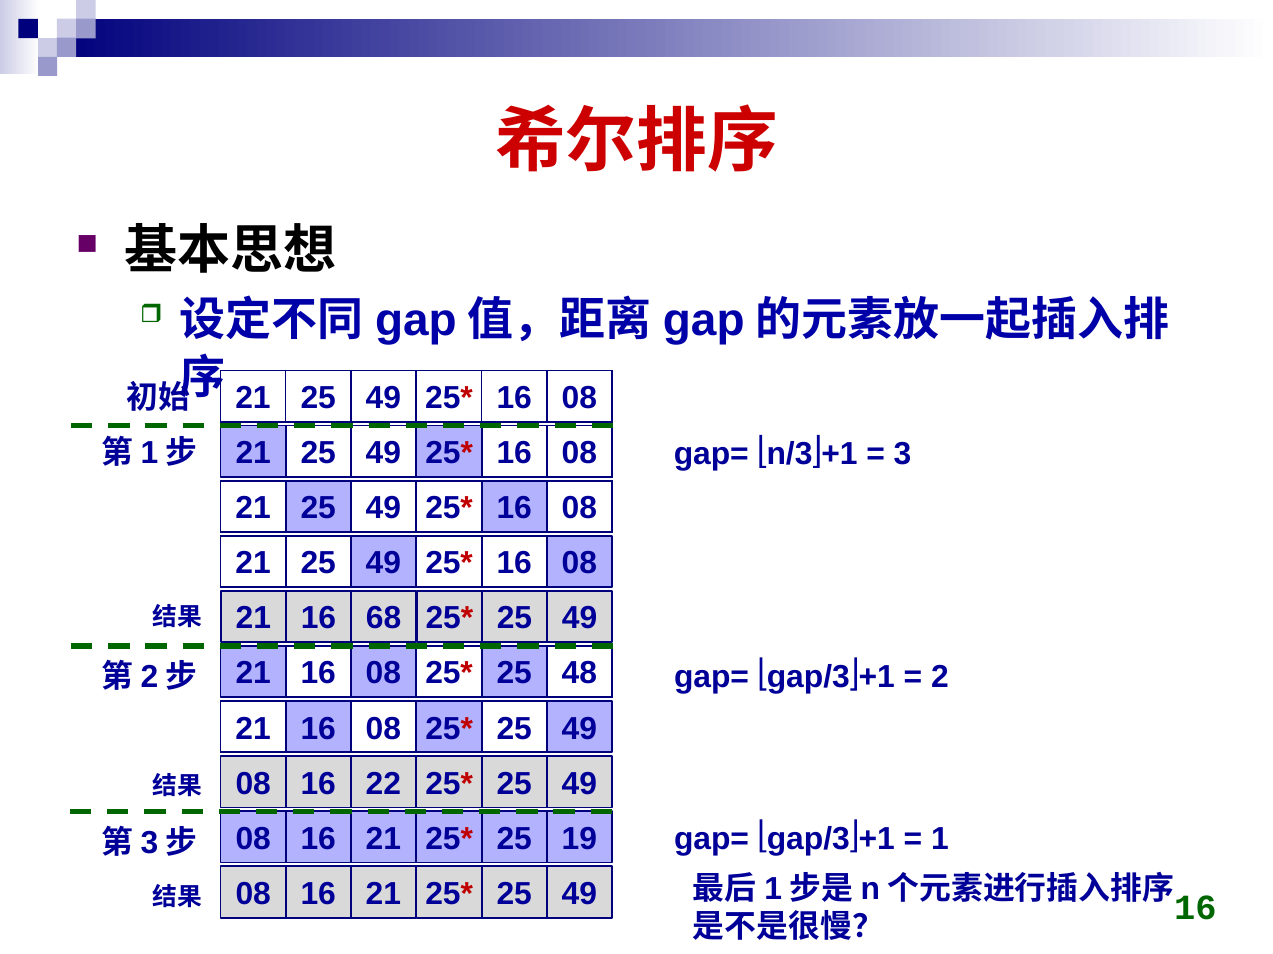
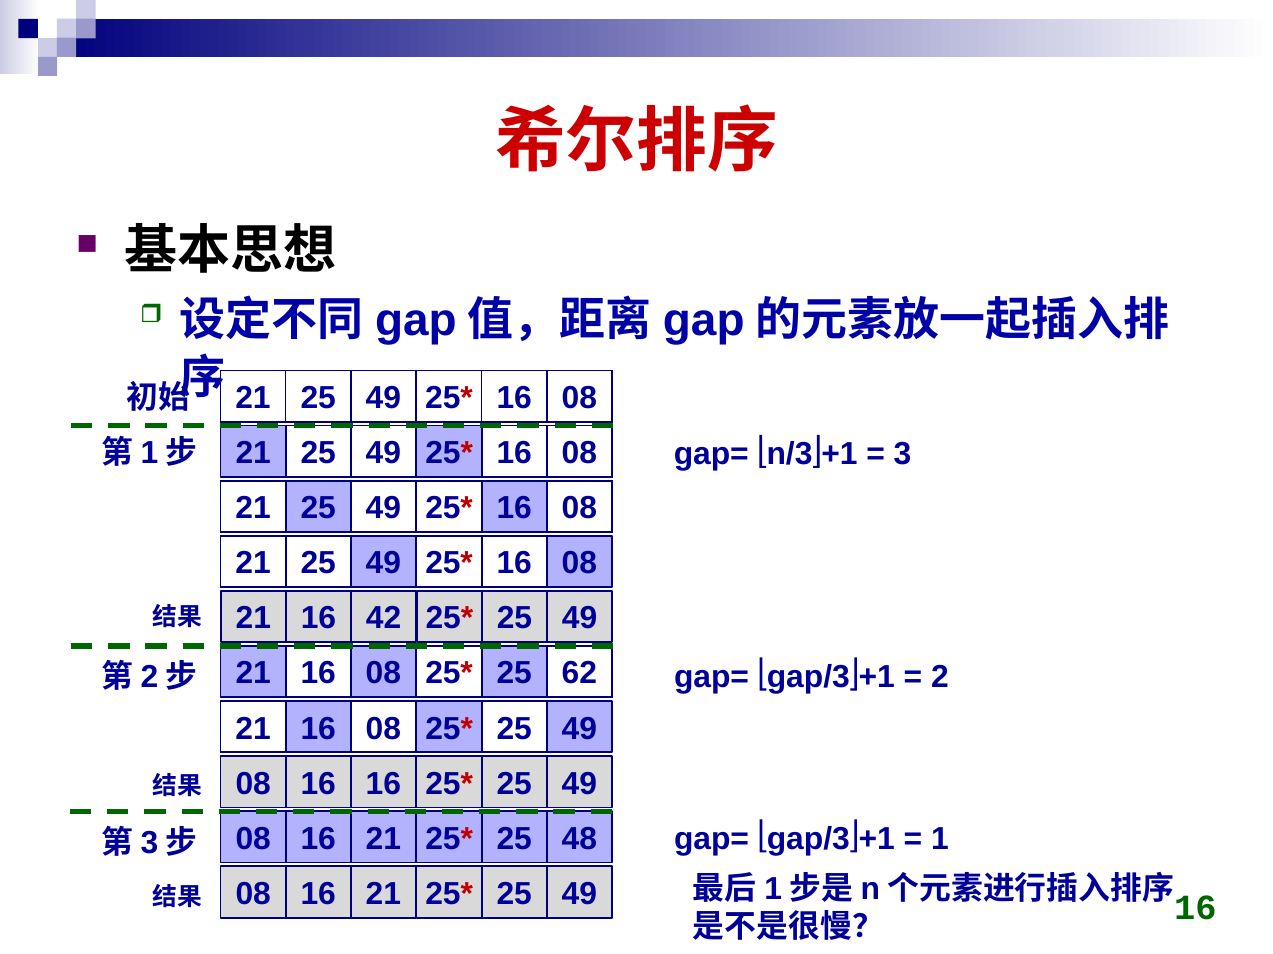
68: 68 -> 42
48: 48 -> 62
16 22: 22 -> 16
19: 19 -> 48
